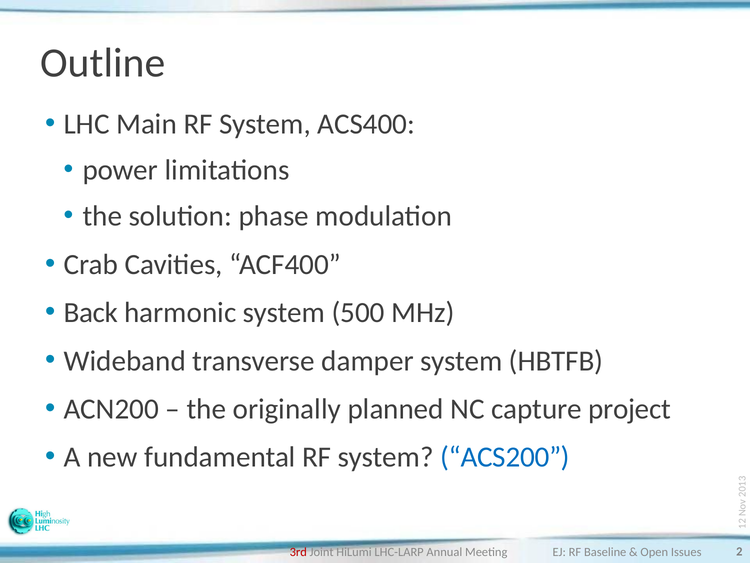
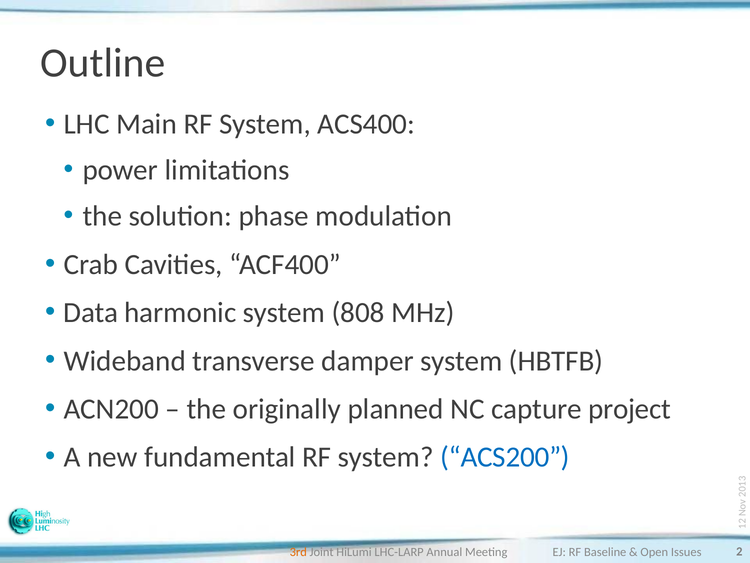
Back: Back -> Data
500: 500 -> 808
3rd colour: red -> orange
